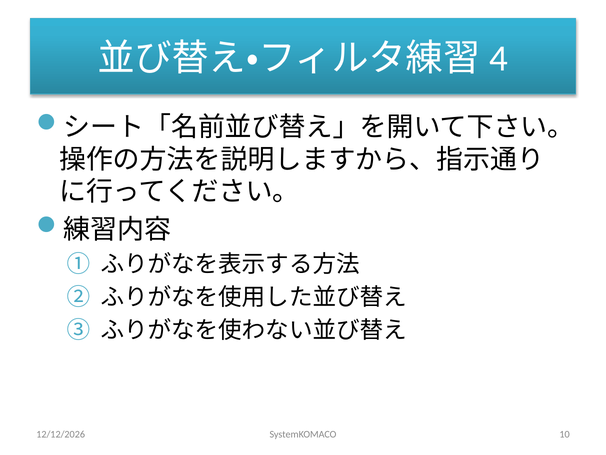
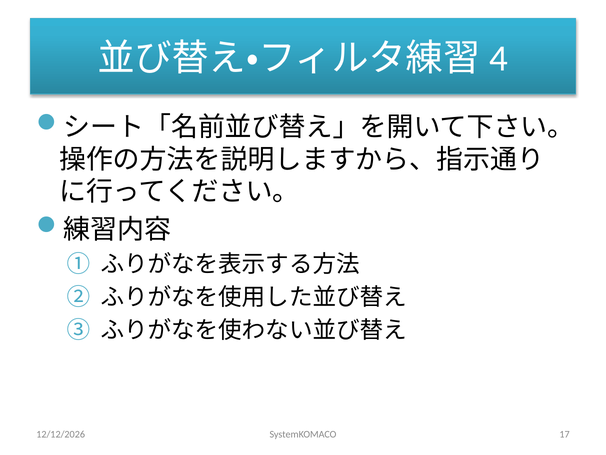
10: 10 -> 17
